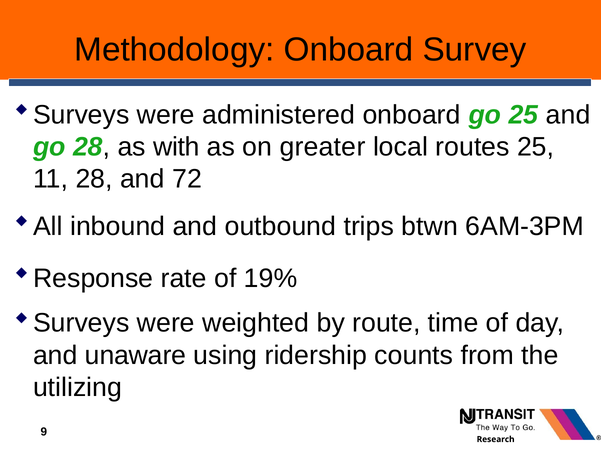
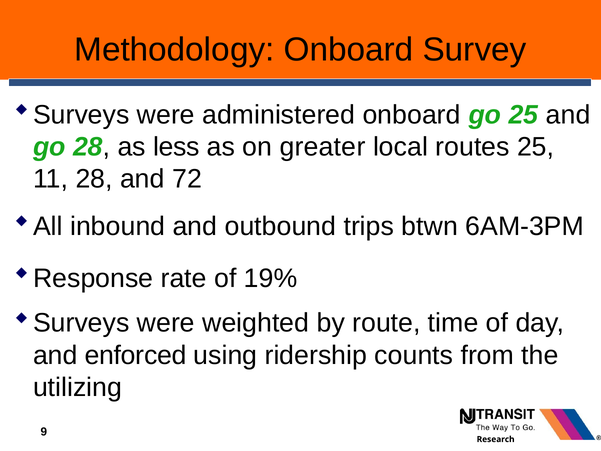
with: with -> less
unaware: unaware -> enforced
